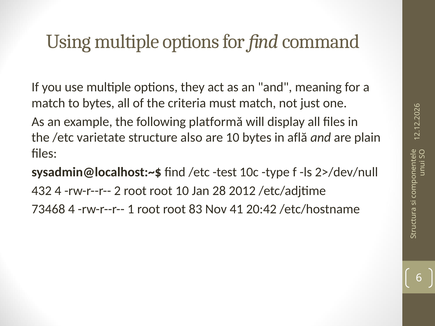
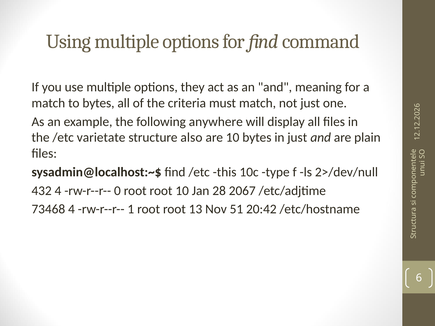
platformă: platformă -> anywhere
in află: află -> just
test: test -> this
rw-r--r-- 2: 2 -> 0
2012: 2012 -> 2067
83: 83 -> 13
41: 41 -> 51
